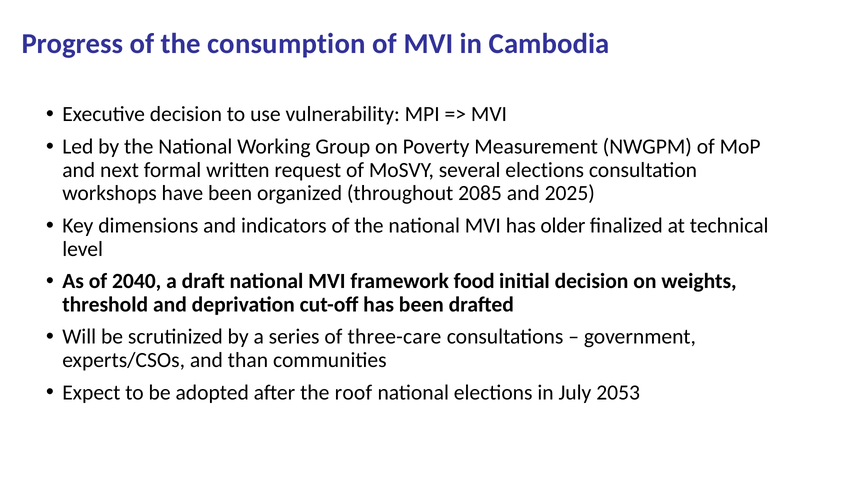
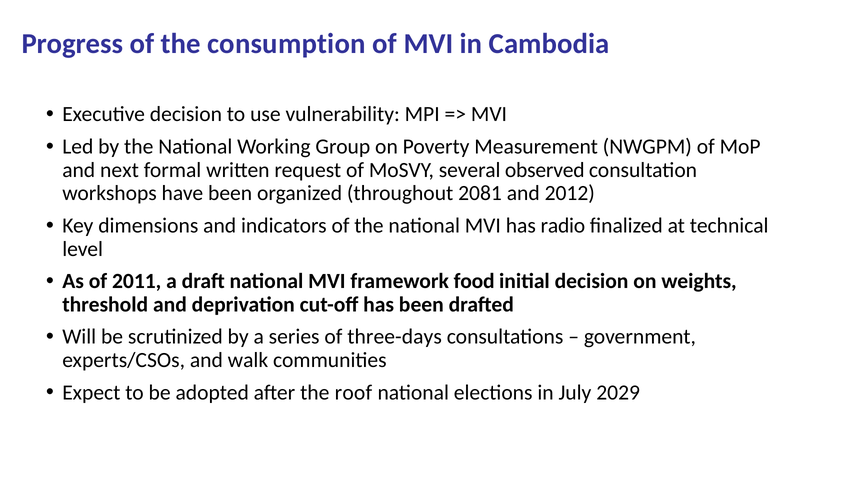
several elections: elections -> observed
2085: 2085 -> 2081
2025: 2025 -> 2012
older: older -> radio
2040: 2040 -> 2011
three-care: three-care -> three-days
than: than -> walk
2053: 2053 -> 2029
